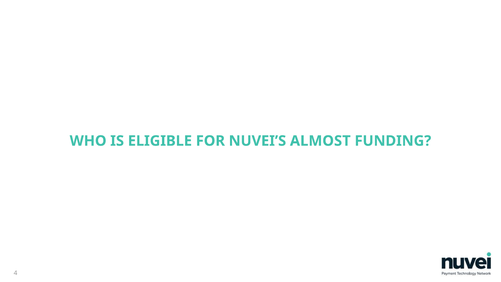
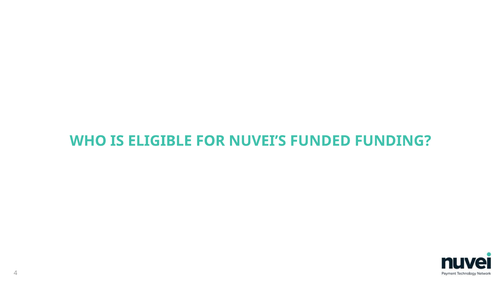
ALMOST: ALMOST -> FUNDED
